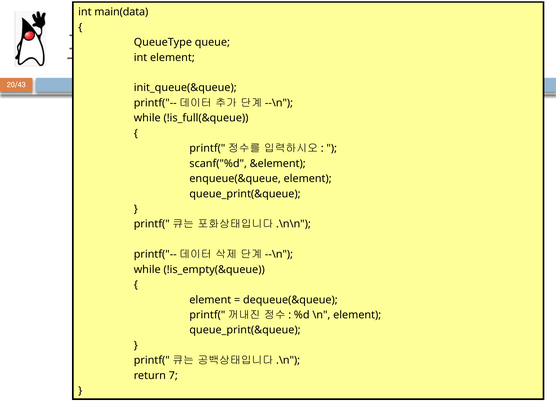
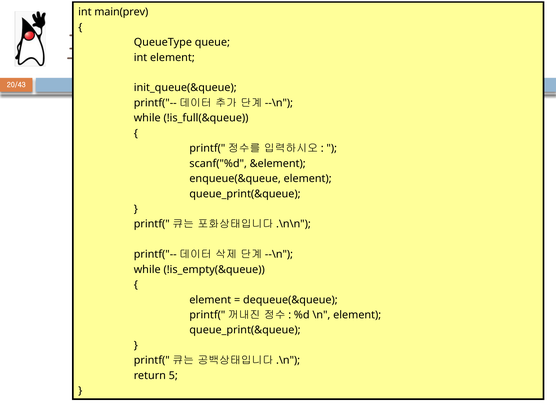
main(data: main(data -> main(prev
7: 7 -> 5
